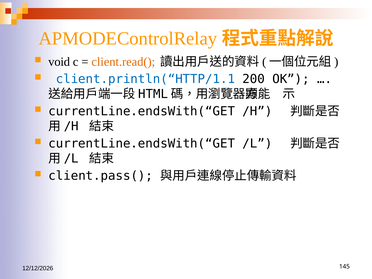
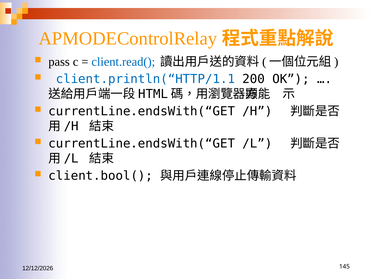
void: void -> pass
client.read( colour: orange -> blue
client.pass(: client.pass( -> client.bool(
